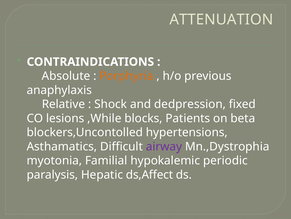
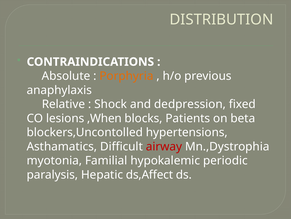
ATTENUATION: ATTENUATION -> DISTRIBUTION
,While: ,While -> ,When
airway colour: purple -> red
